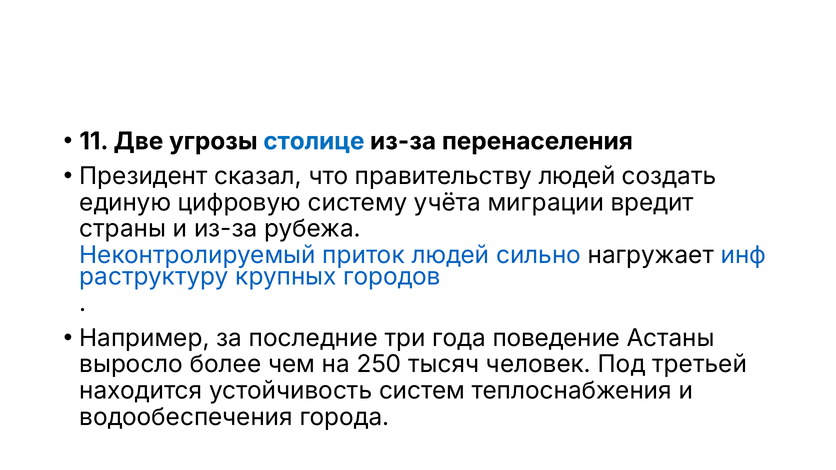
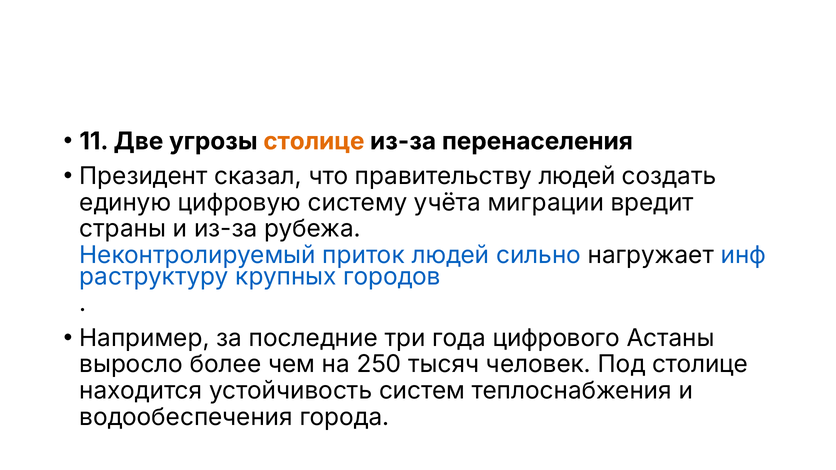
столице at (314, 141) colour: blue -> orange
поведение: поведение -> цифрового
Под третьей: третьей -> столице
